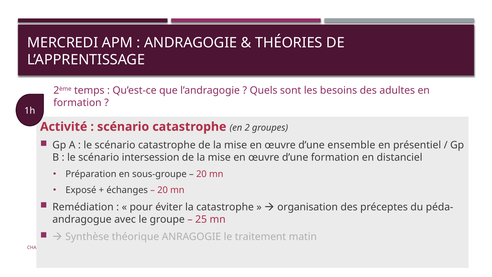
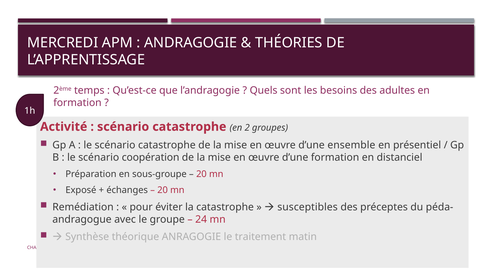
intersession: intersession -> coopération
organisation: organisation -> susceptibles
25: 25 -> 24
